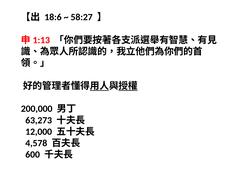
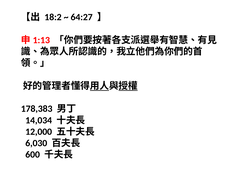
18:6: 18:6 -> 18:2
58:27: 58:27 -> 64:27
200,000: 200,000 -> 178,383
63,273: 63,273 -> 14,034
4,578: 4,578 -> 6,030
